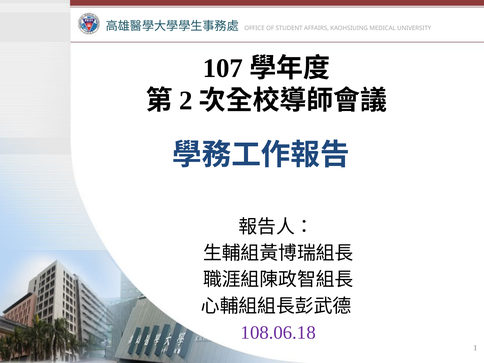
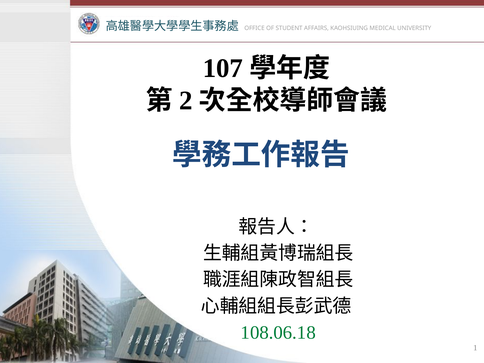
108.06.18 colour: purple -> green
